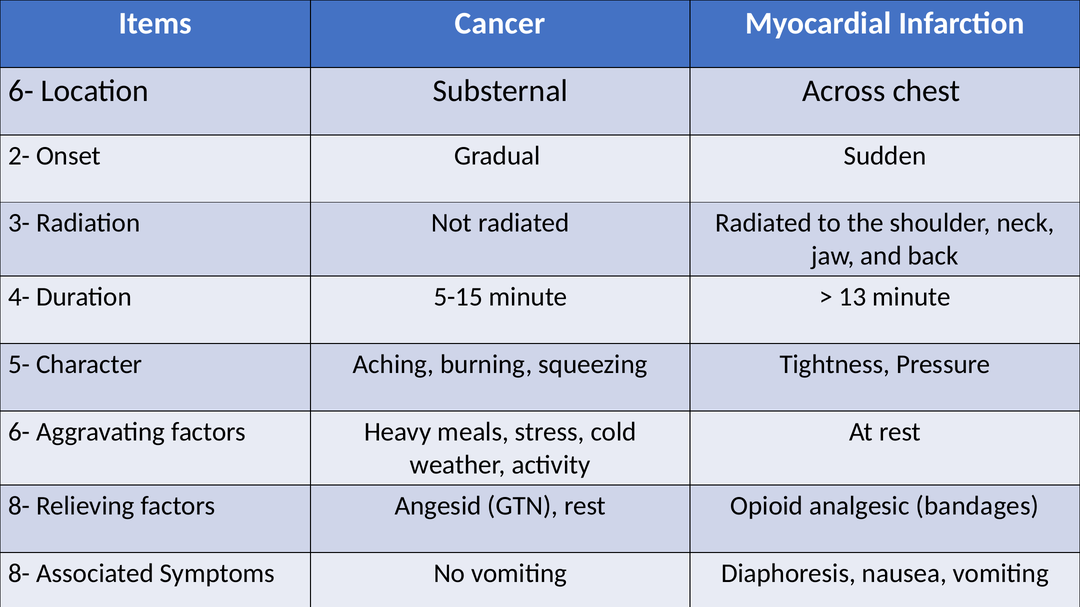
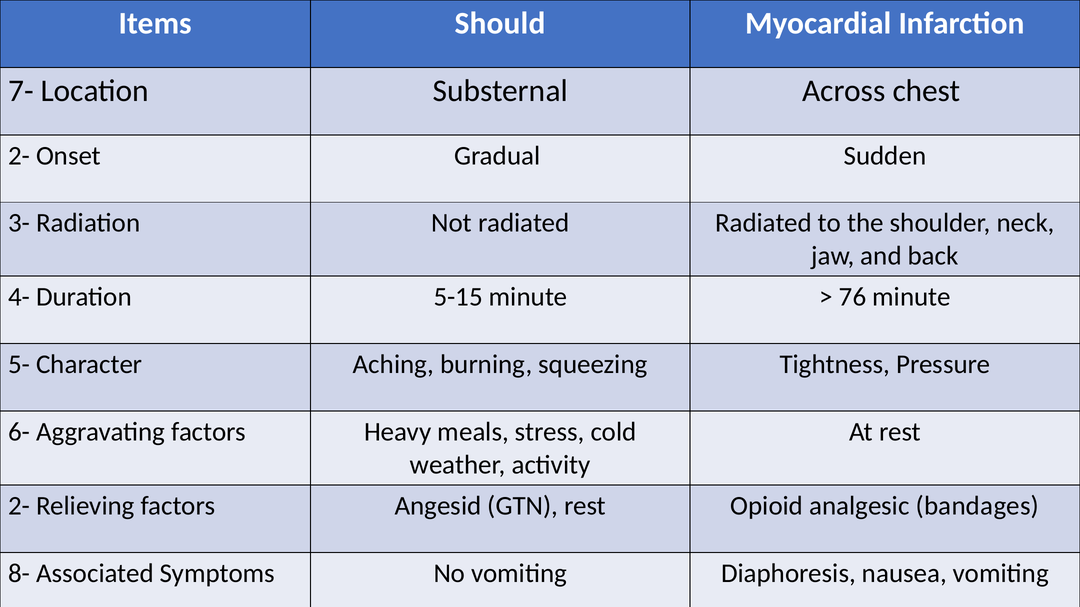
Cancer: Cancer -> Should
6- at (21, 91): 6- -> 7-
13: 13 -> 76
8- at (19, 506): 8- -> 2-
